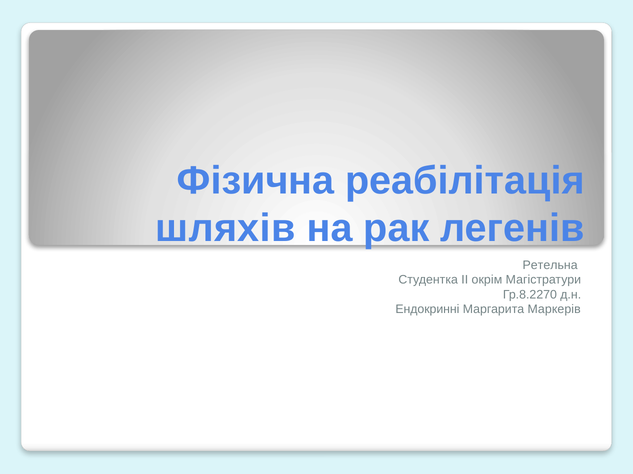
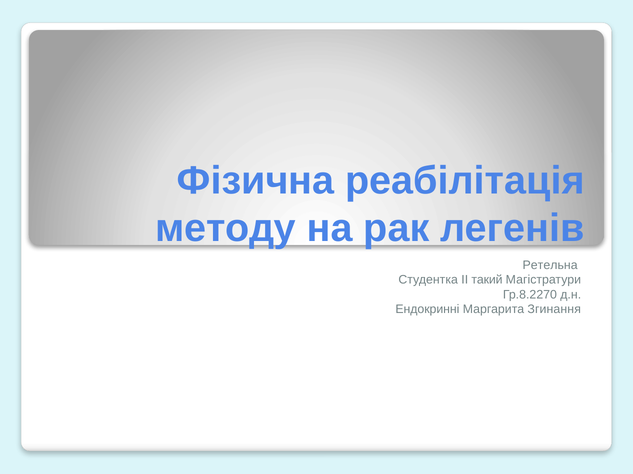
шляхів: шляхів -> методу
окрім: окрім -> такий
Маркерів: Маркерів -> Згинання
